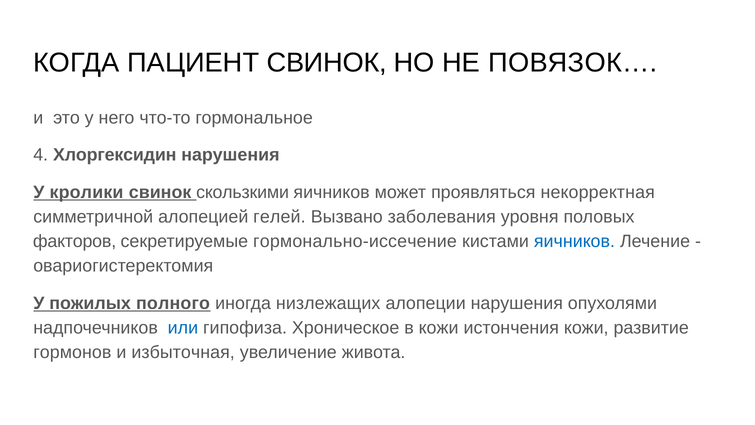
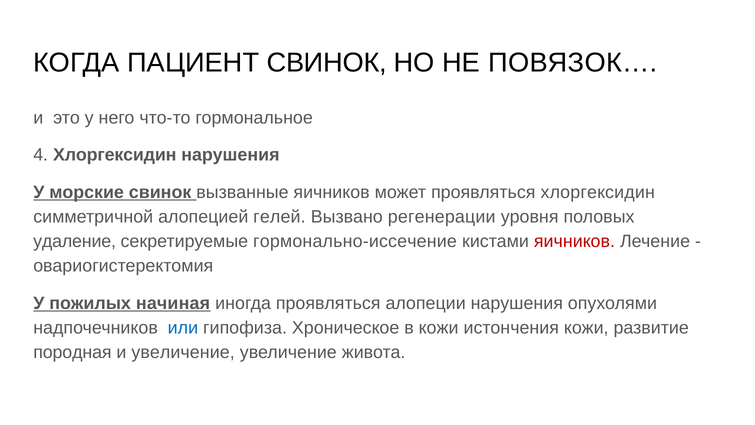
кролики: кролики -> морские
скользкими: скользкими -> вызванные
проявляться некорректная: некорректная -> хлоргексидин
заболевания: заболевания -> регенерации
факторов: факторов -> удаление
яичников at (574, 241) colour: blue -> red
полного: полного -> начиная
иногда низлежащих: низлежащих -> проявляться
гормонов: гормонов -> породная
и избыточная: избыточная -> увеличение
